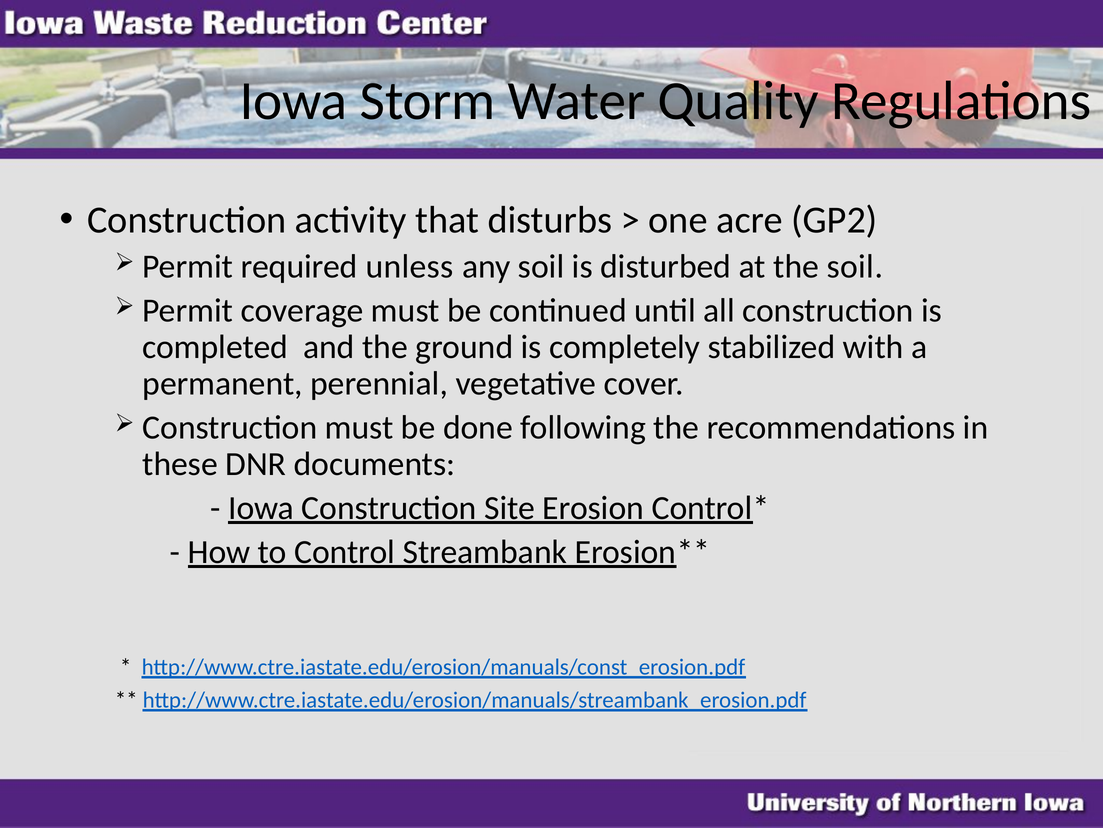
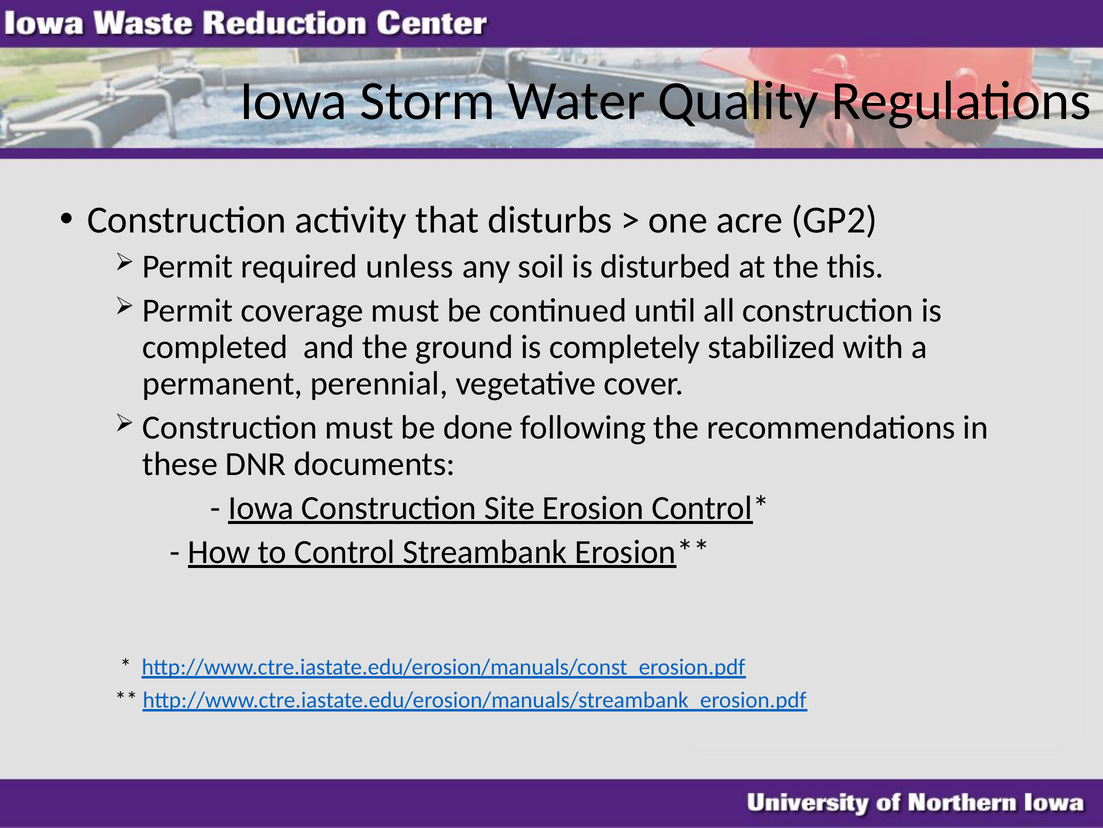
the soil: soil -> this
